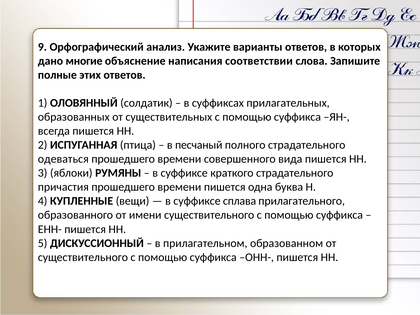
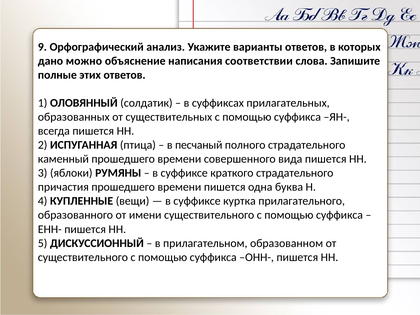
многие: многие -> можно
одеваться: одеваться -> каменный
сплава: сплава -> куртка
